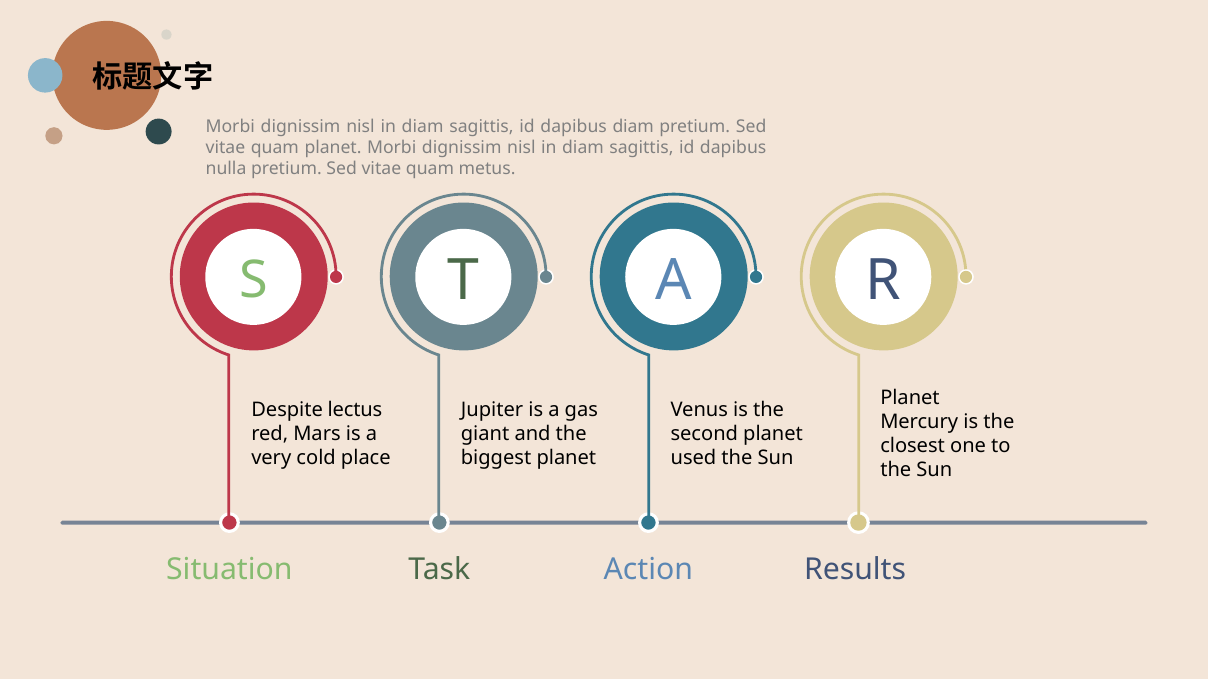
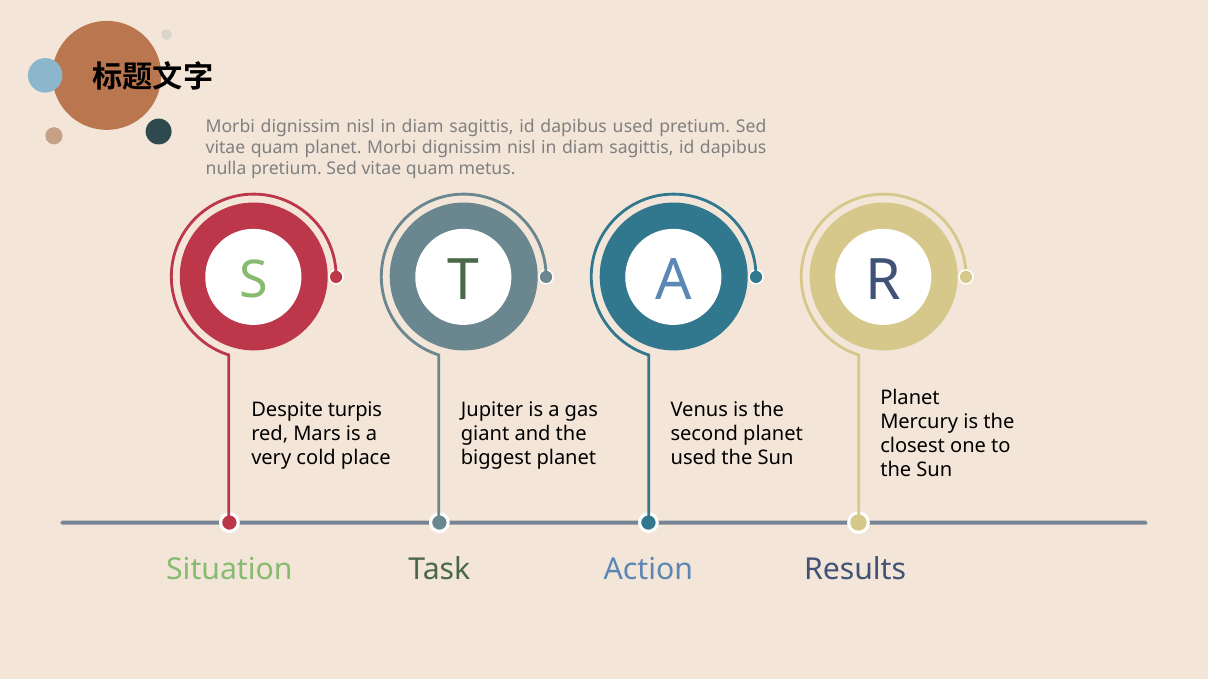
dapibus diam: diam -> used
lectus: lectus -> turpis
